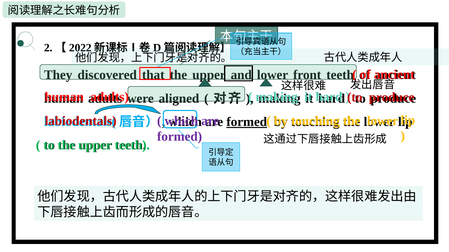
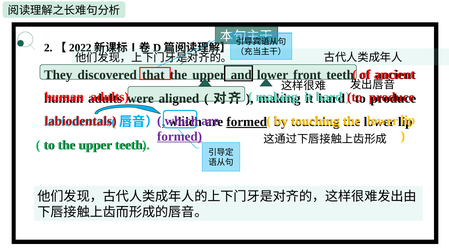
formed at (180, 137) underline: none -> present
